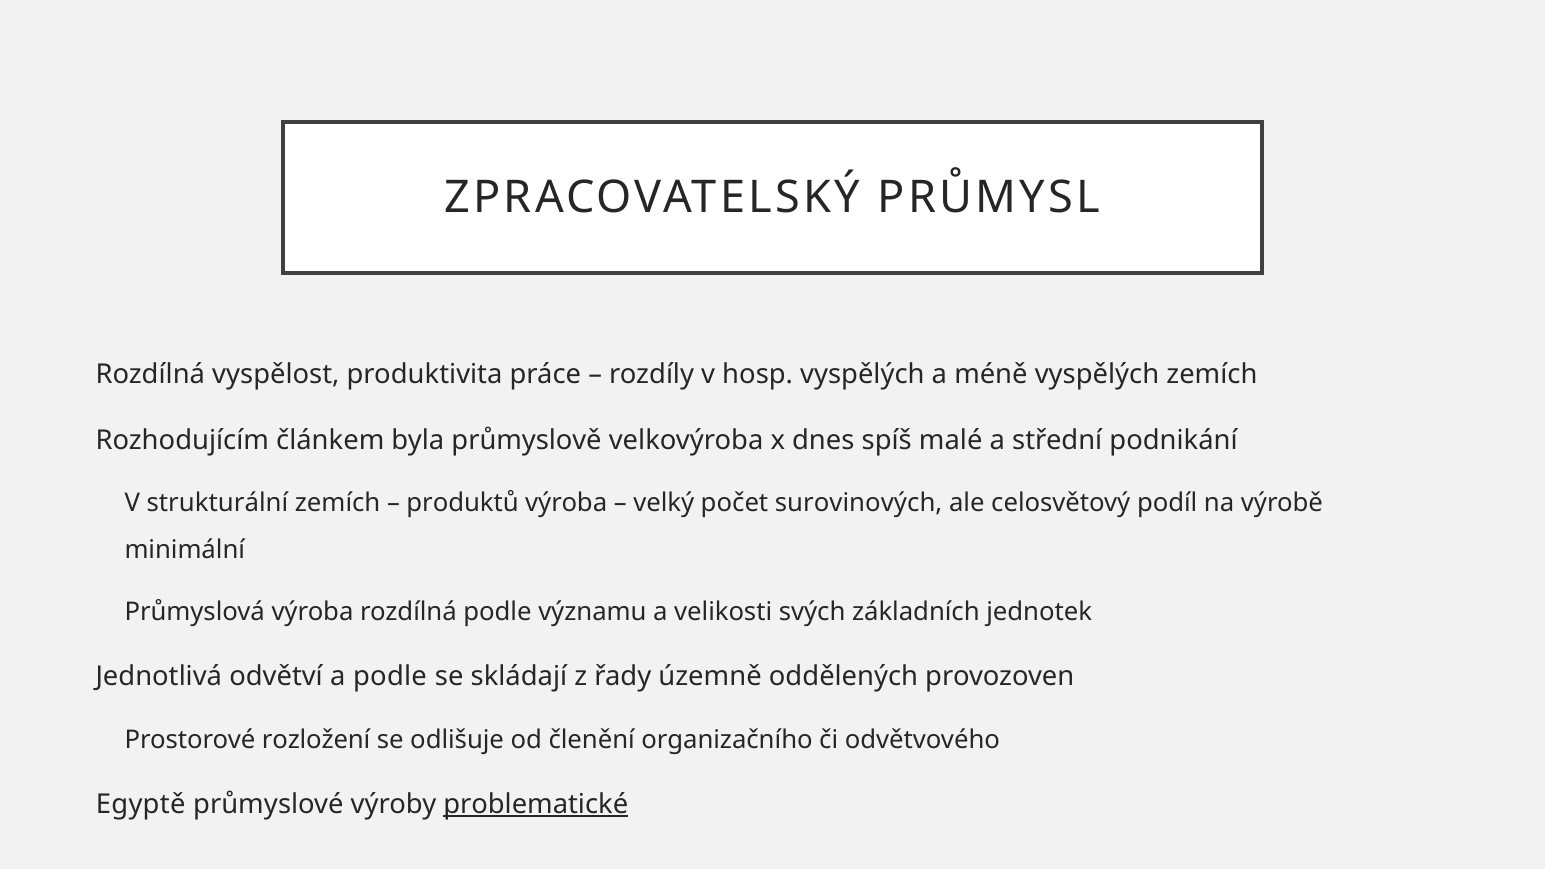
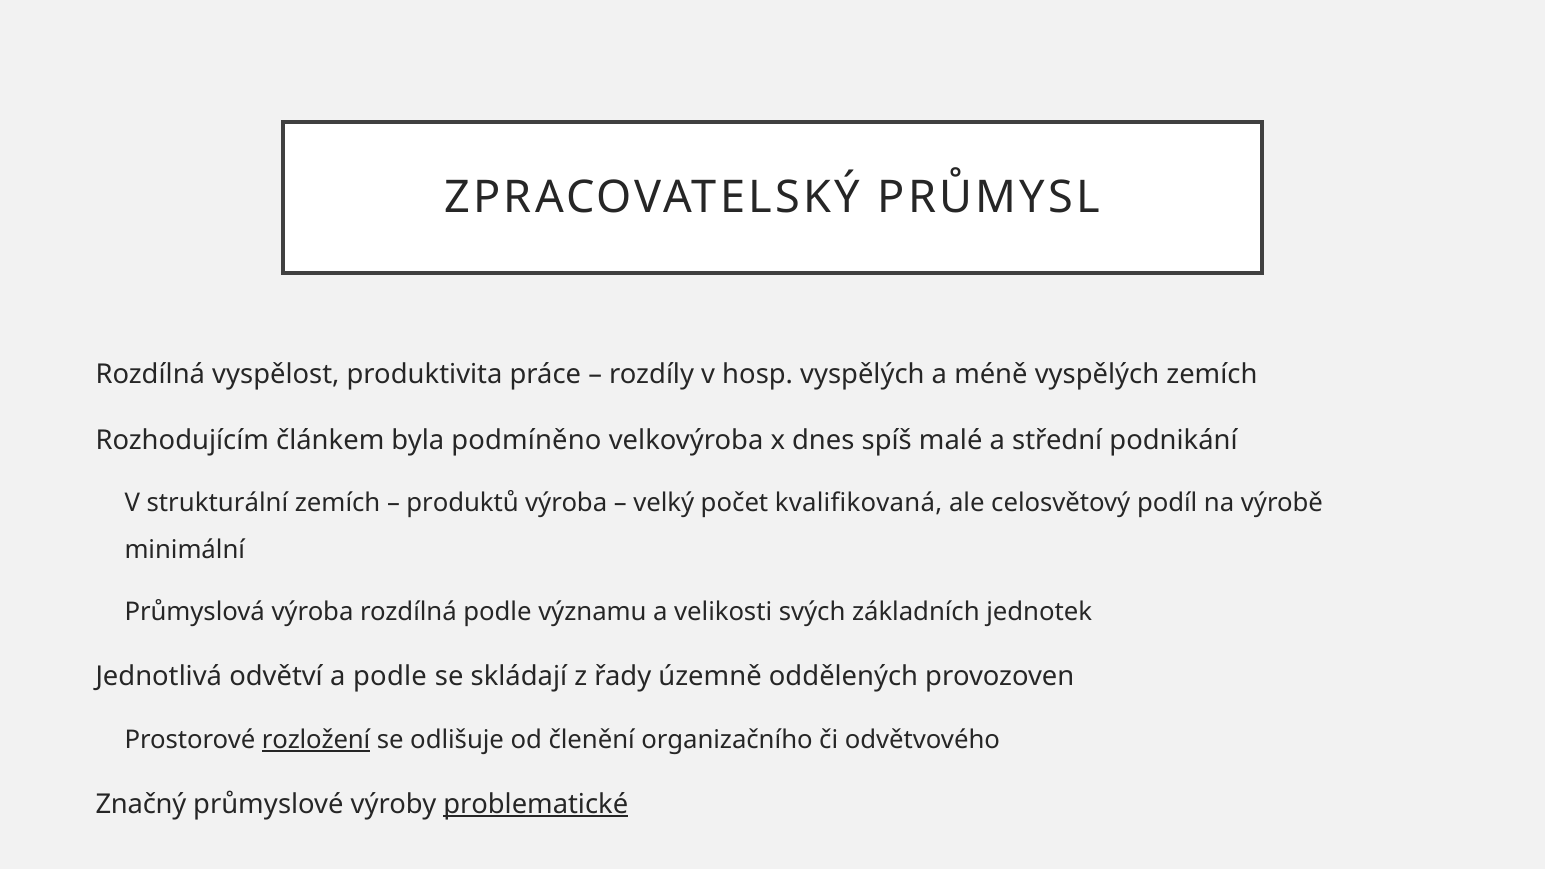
průmyslově: průmyslově -> podmíněno
surovinových: surovinových -> kvalifikovaná
rozložení underline: none -> present
Egyptě: Egyptě -> Značný
